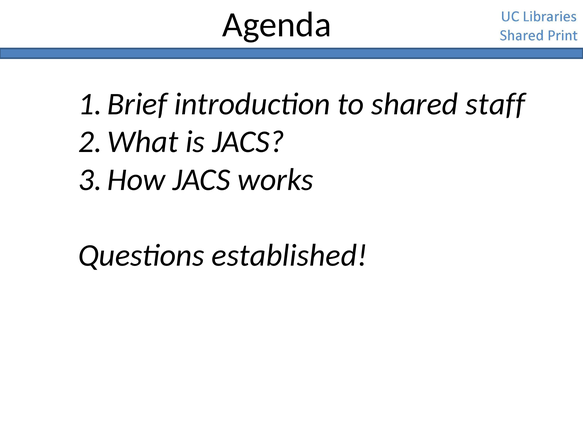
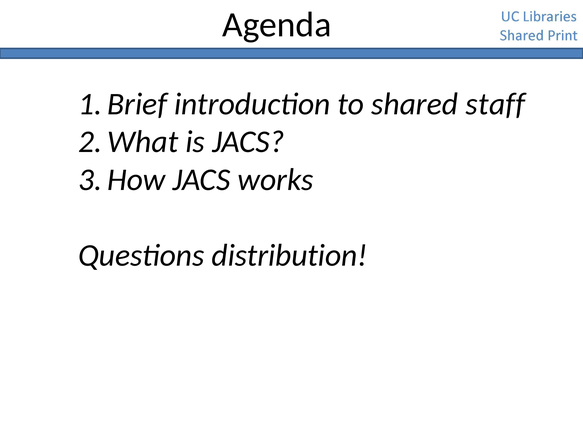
established: established -> distribution
